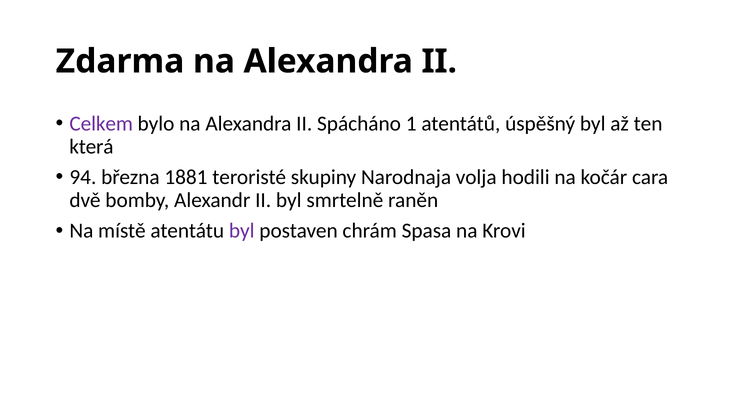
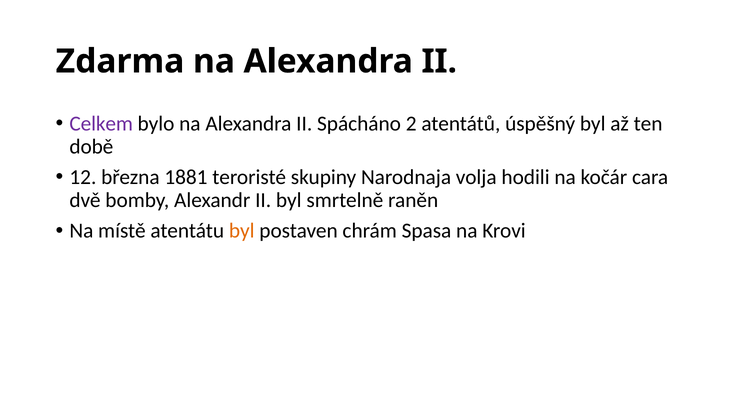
1: 1 -> 2
která: která -> době
94: 94 -> 12
byl at (242, 231) colour: purple -> orange
